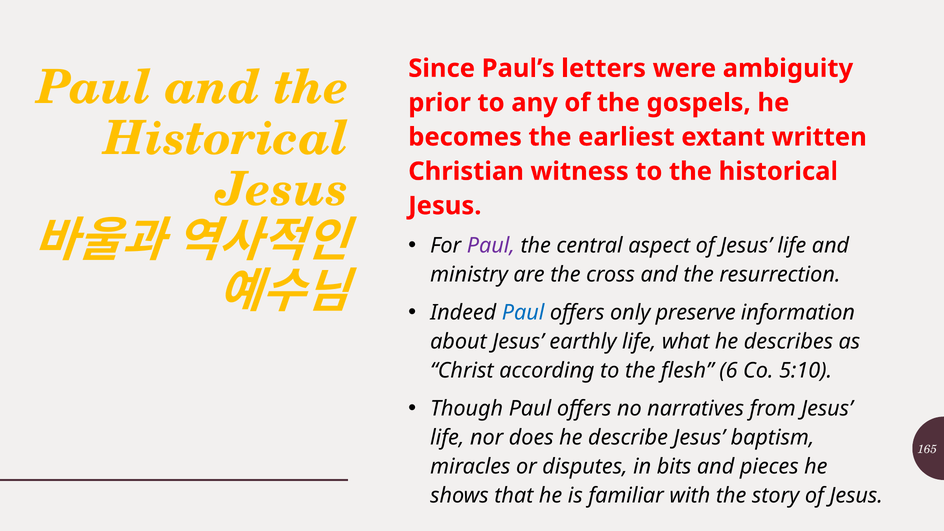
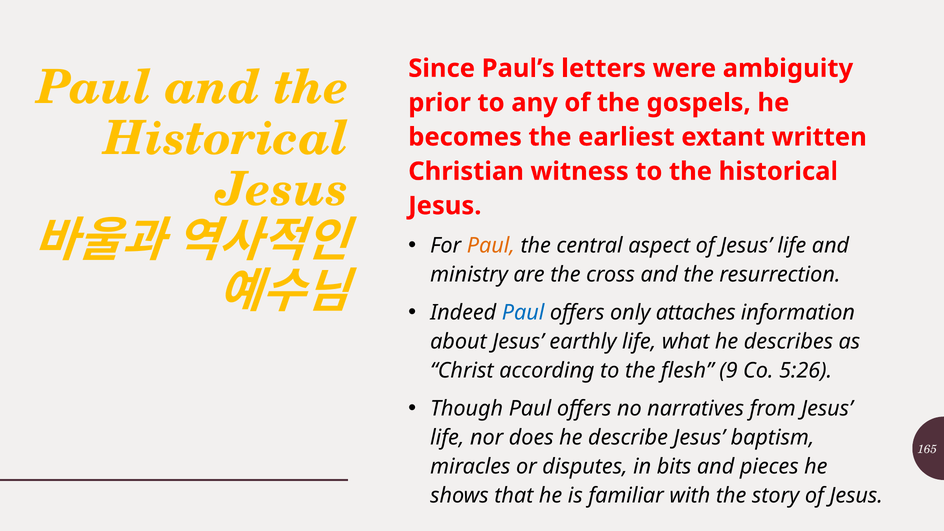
Paul at (491, 246) colour: purple -> orange
preserve: preserve -> attaches
6: 6 -> 9
5:10: 5:10 -> 5:26
